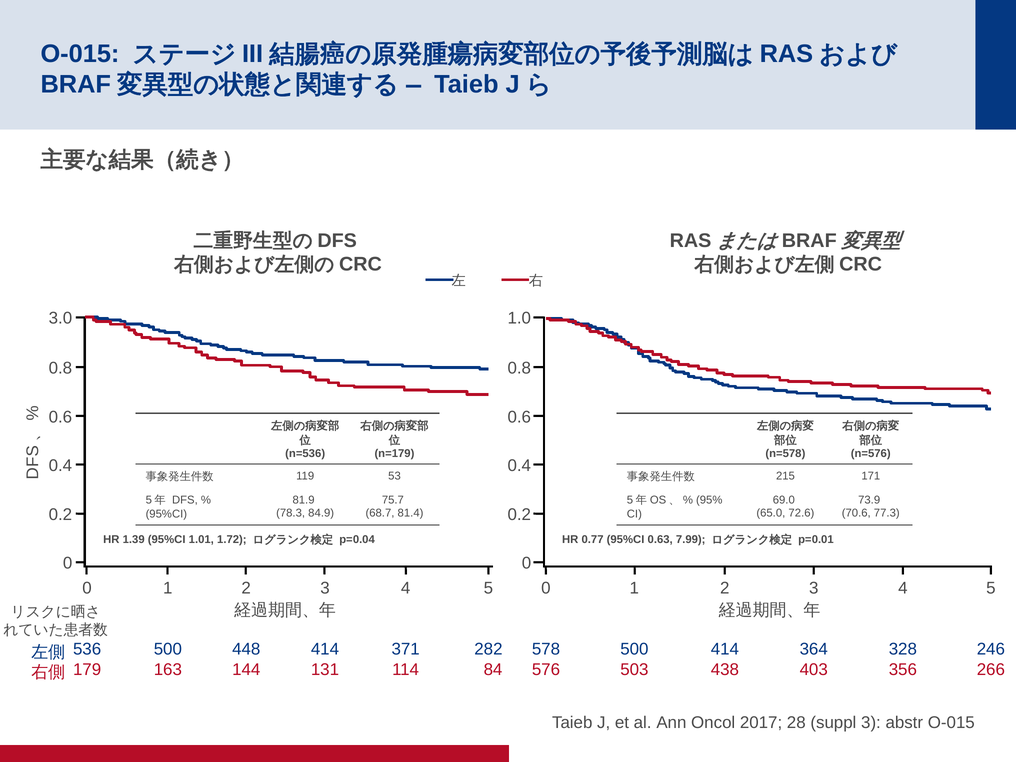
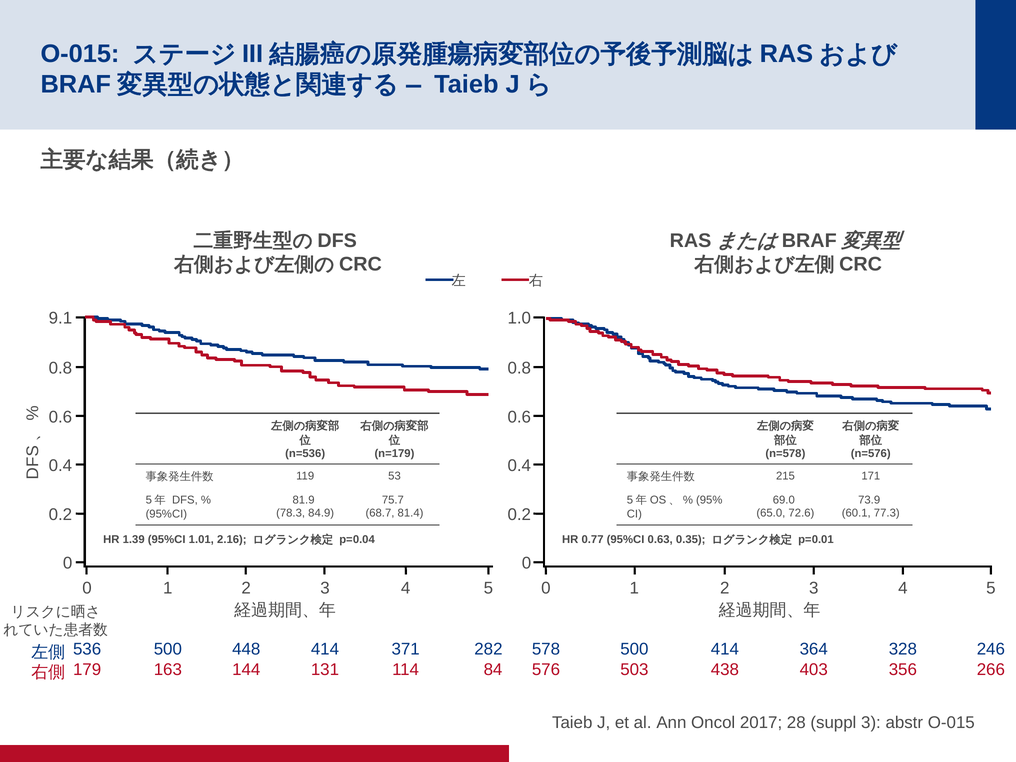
3.0: 3.0 -> 9.1
70.6: 70.6 -> 60.1
1.72: 1.72 -> 2.16
7.99: 7.99 -> 0.35
